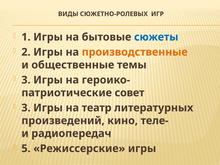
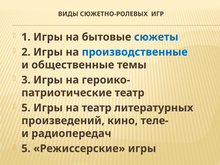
производственные colour: orange -> blue
совет at (130, 93): совет -> театр
3 at (26, 108): 3 -> 5
